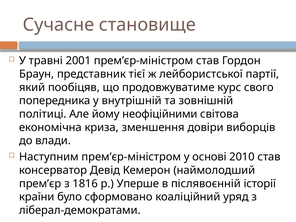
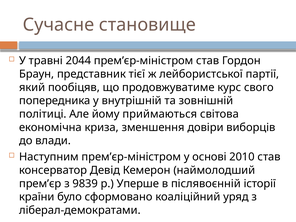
2001: 2001 -> 2044
неофіційними: неофіційними -> приймаються
1816: 1816 -> 9839
